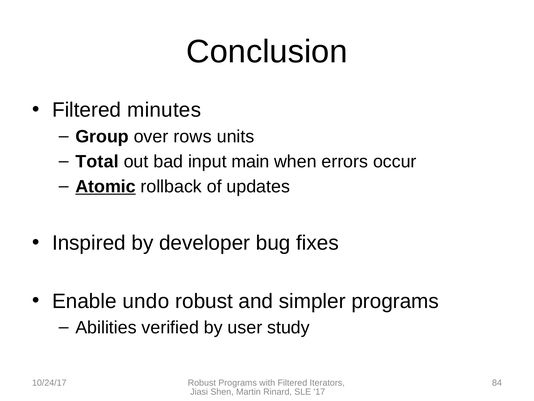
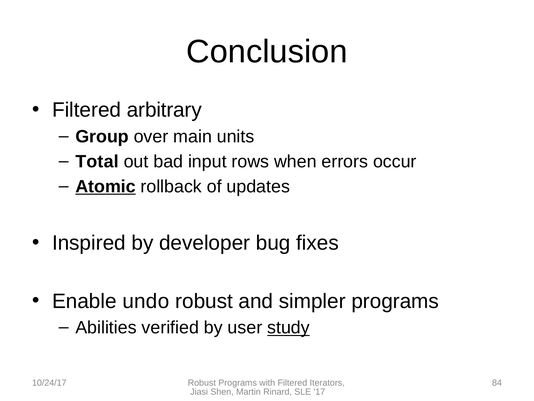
minutes: minutes -> arbitrary
rows: rows -> main
main: main -> rows
study underline: none -> present
